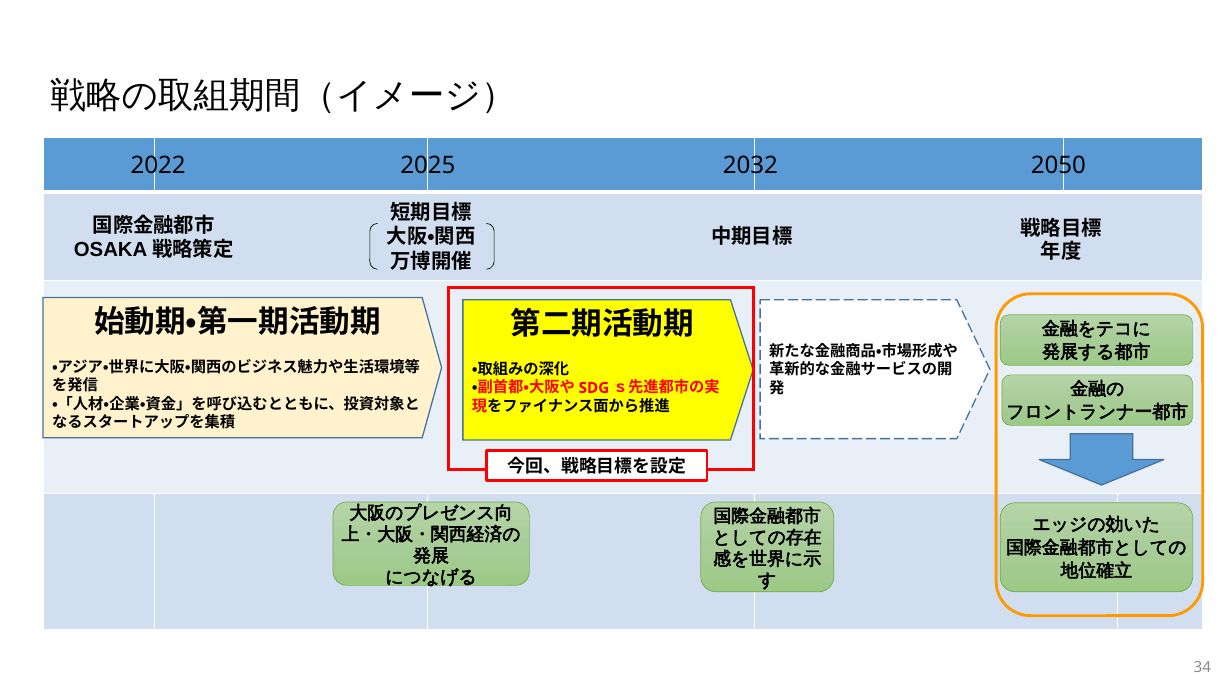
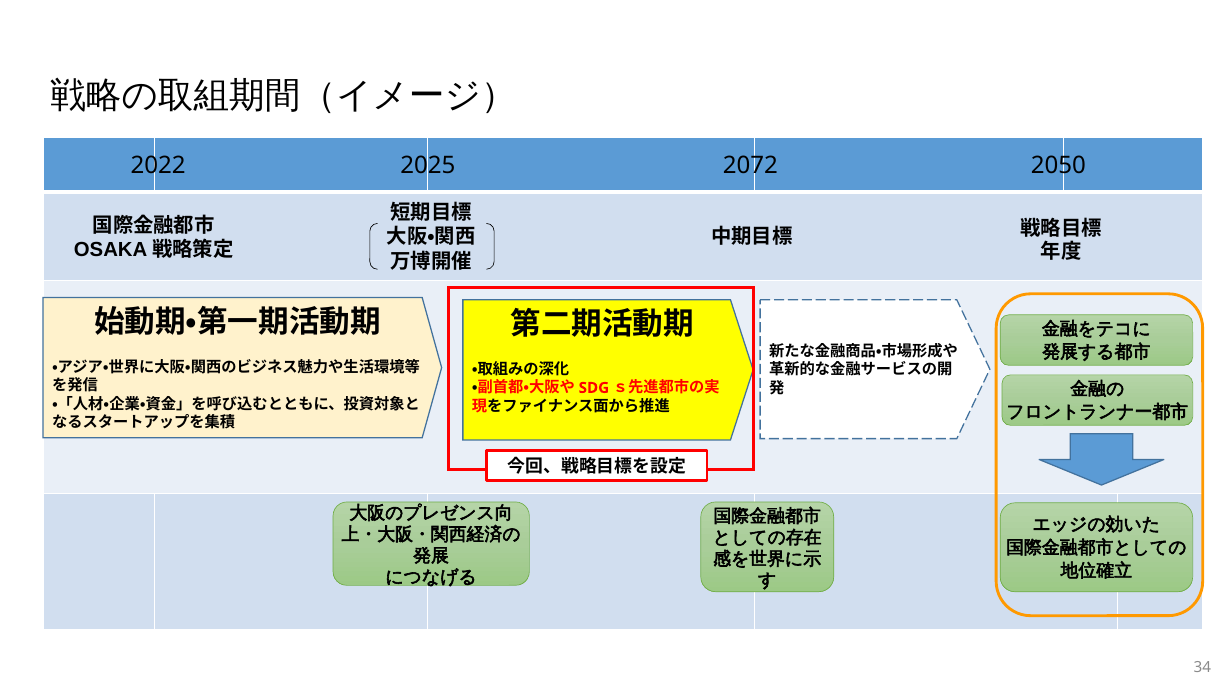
2032: 2032 -> 2072
